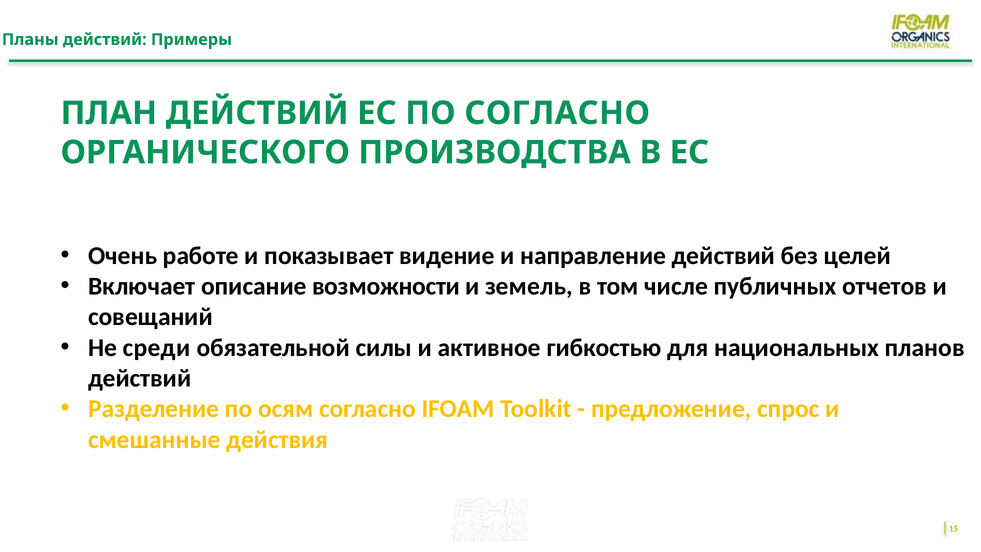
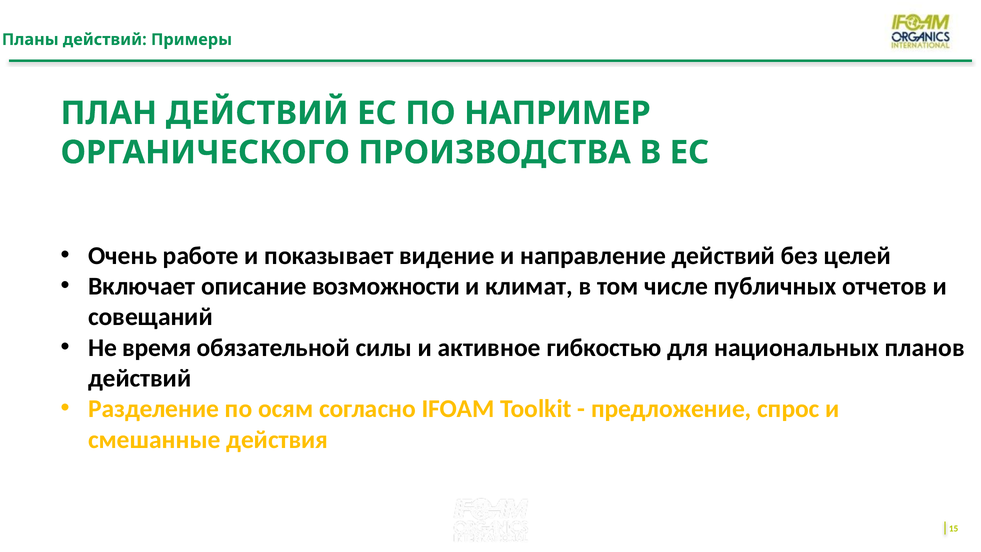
ПО СОГЛАСНО: СОГЛАСНО -> НАПРИМЕР
земель: земель -> климат
среди: среди -> время
